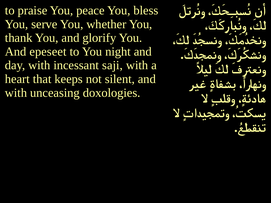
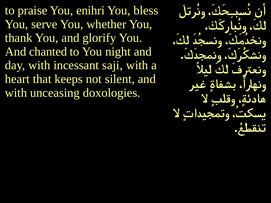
peace: peace -> enihri
epeseet: epeseet -> chanted
